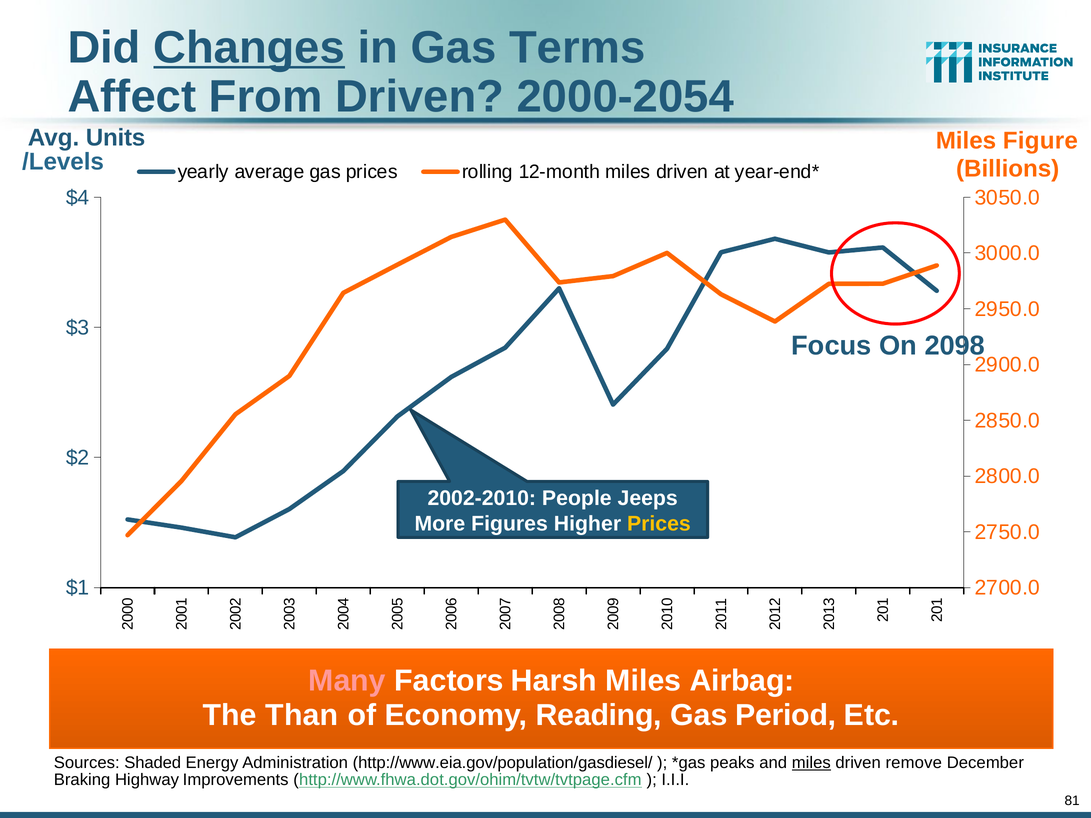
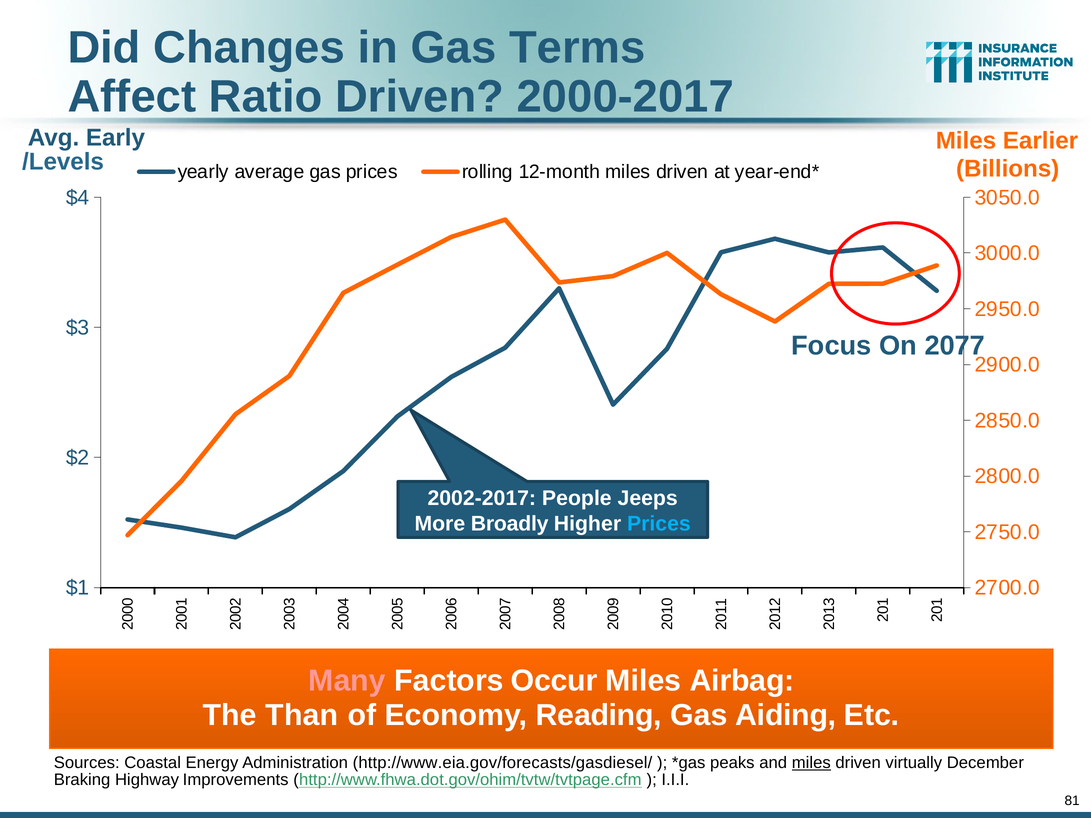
Changes underline: present -> none
From: From -> Ratio
2000-2054: 2000-2054 -> 2000-2017
Units: Units -> Early
Figure: Figure -> Earlier
2098: 2098 -> 2077
2002-2010: 2002-2010 -> 2002-2017
Figures: Figures -> Broadly
Prices at (659, 524) colour: yellow -> light blue
Harsh: Harsh -> Occur
Period: Period -> Aiding
Shaded: Shaded -> Coastal
http://www.eia.gov/population/gasdiesel/: http://www.eia.gov/population/gasdiesel/ -> http://www.eia.gov/forecasts/gasdiesel/
remove: remove -> virtually
